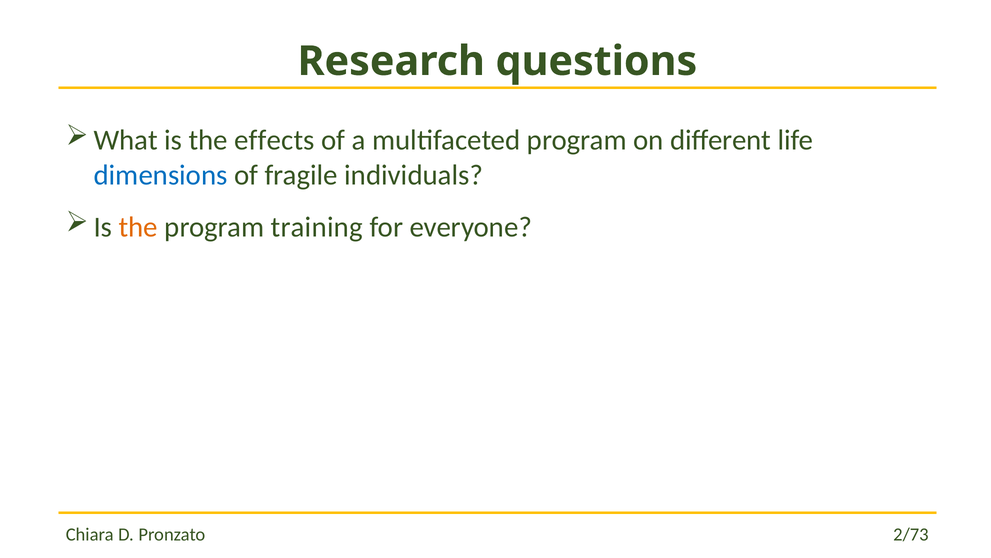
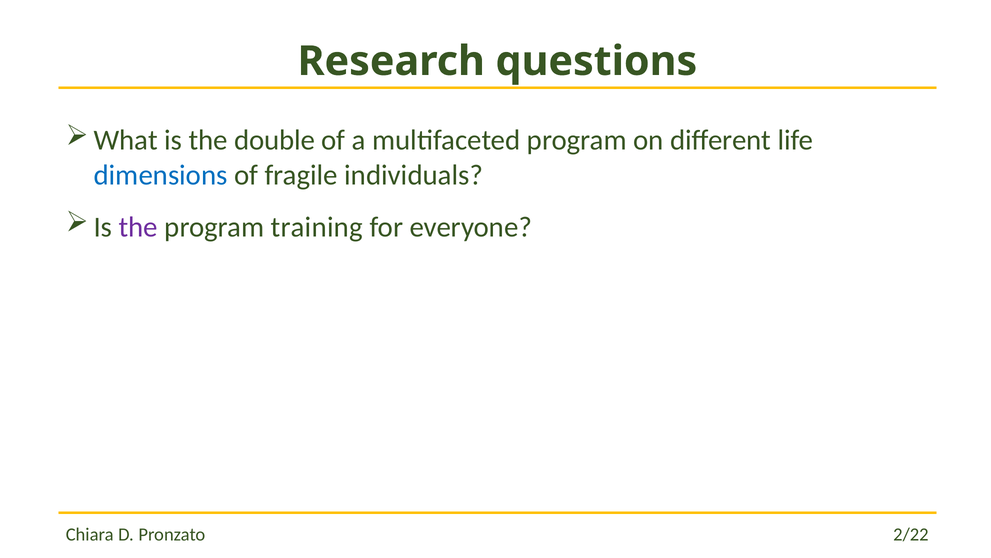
effects: effects -> double
the at (138, 227) colour: orange -> purple
2/73: 2/73 -> 2/22
